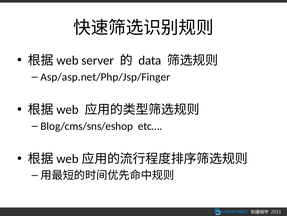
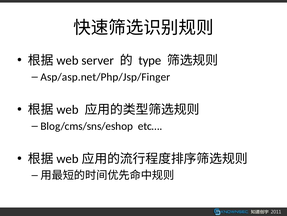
data: data -> type
